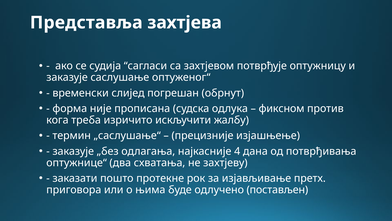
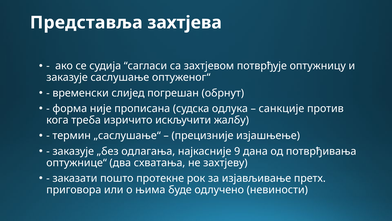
фиксном: фиксном -> санкције
4: 4 -> 9
постављен: постављен -> невиности
